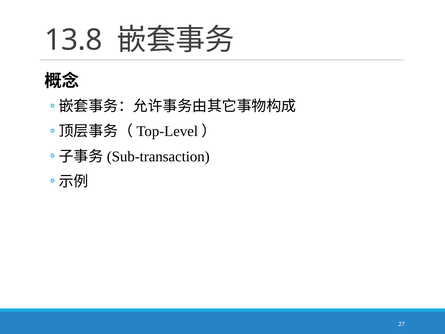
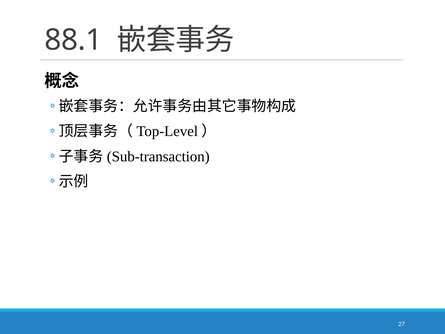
13.8: 13.8 -> 88.1
